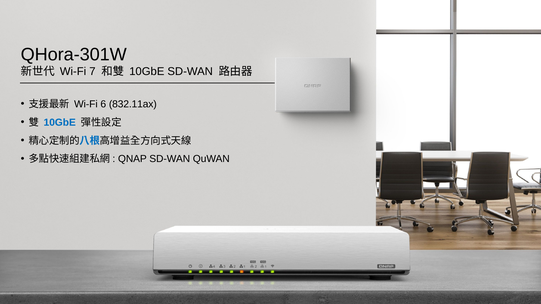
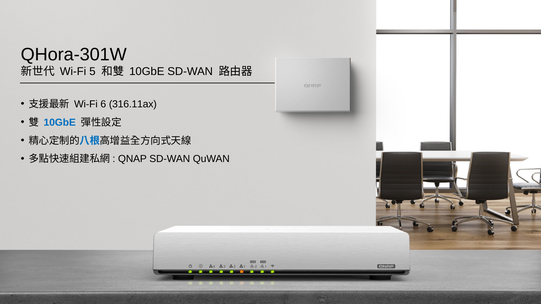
7: 7 -> 5
832.11ax: 832.11ax -> 316.11ax
